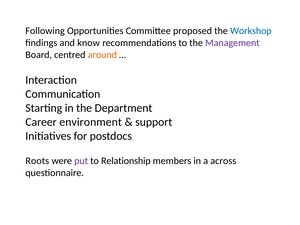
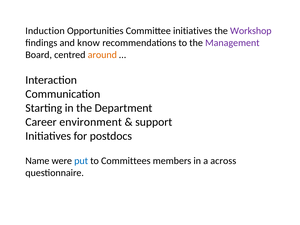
Following: Following -> Induction
Committee proposed: proposed -> initiatives
Workshop colour: blue -> purple
Roots: Roots -> Name
put colour: purple -> blue
Relationship: Relationship -> Committees
